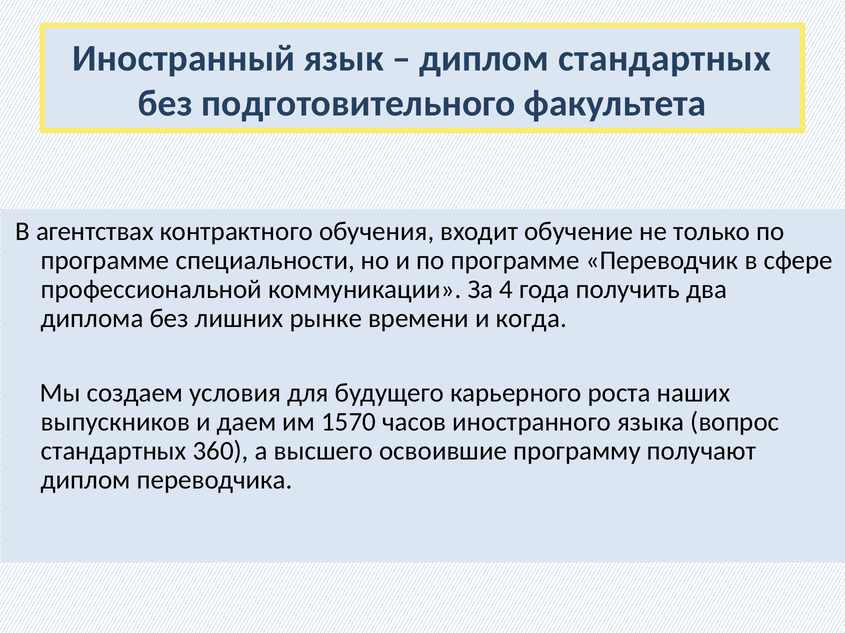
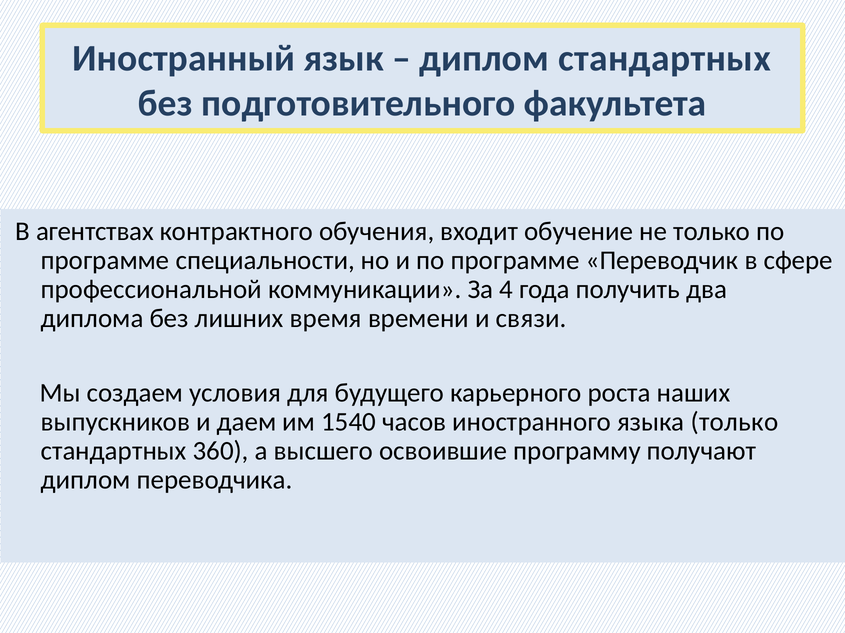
рынке: рынке -> время
когда: когда -> связи
1570: 1570 -> 1540
языка вопрос: вопрос -> только
